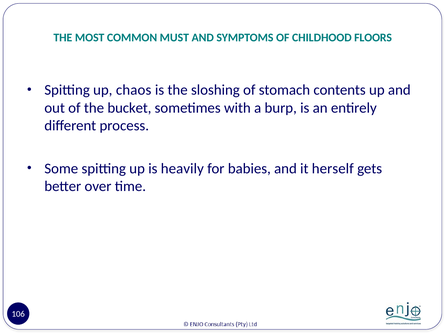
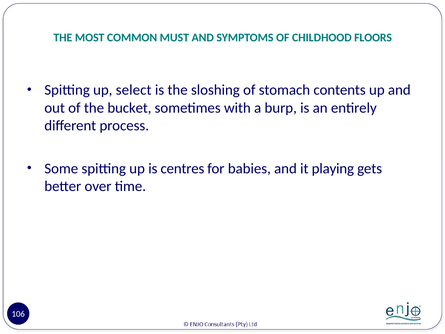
chaos: chaos -> select
heavily: heavily -> centres
herself: herself -> playing
